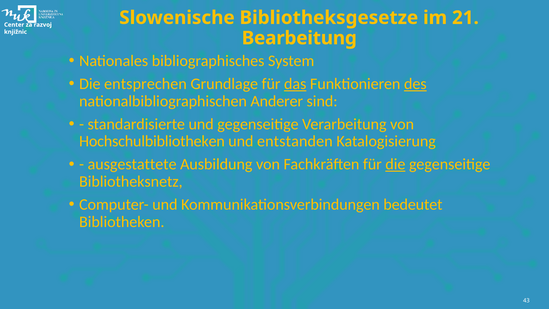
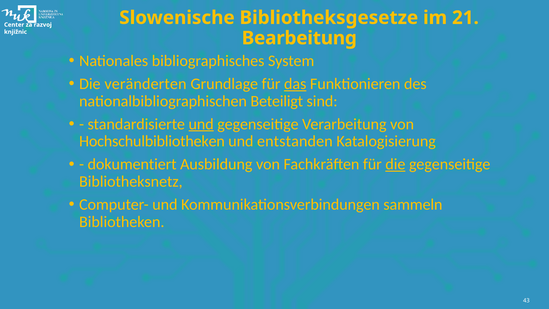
entsprechen: entsprechen -> veränderten
des underline: present -> none
Anderer: Anderer -> Beteiligt
und at (201, 124) underline: none -> present
ausgestattete: ausgestattete -> dokumentiert
bedeutet: bedeutet -> sammeln
